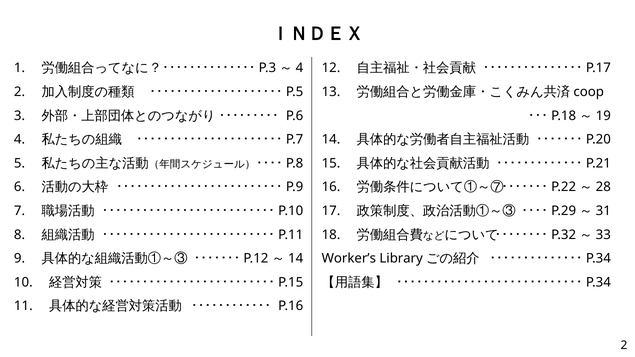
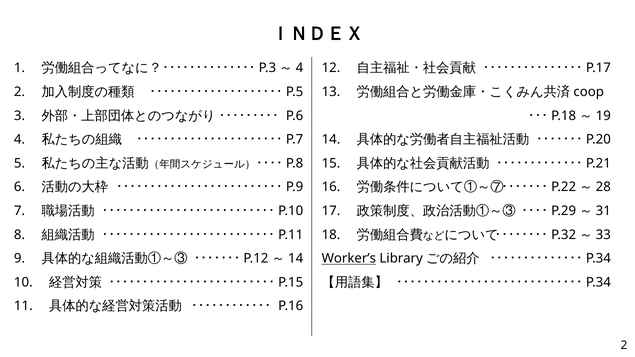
Worker’s underline: none -> present
